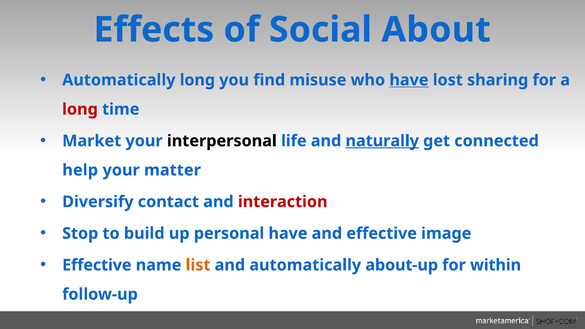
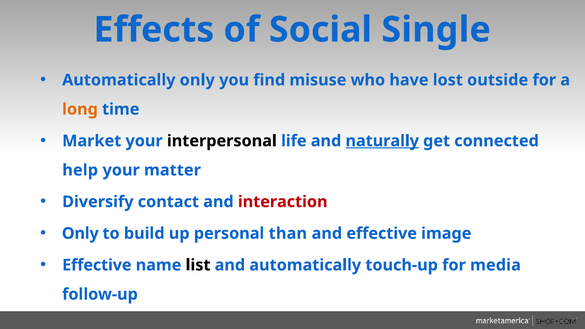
About: About -> Single
Automatically long: long -> only
have at (409, 80) underline: present -> none
sharing: sharing -> outside
long at (80, 109) colour: red -> orange
Stop at (80, 233): Stop -> Only
personal have: have -> than
list colour: orange -> black
about-up: about-up -> touch-up
within: within -> media
